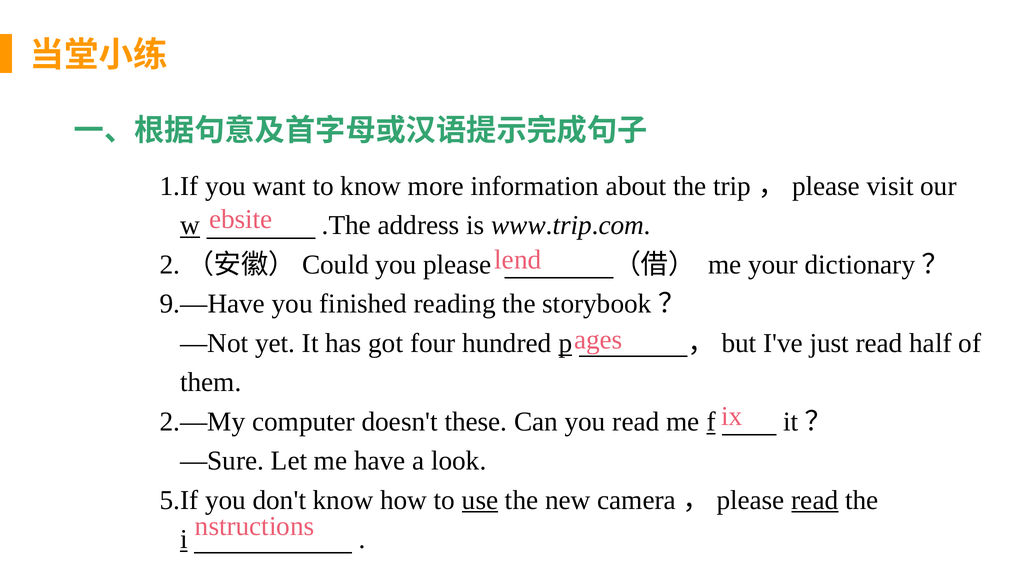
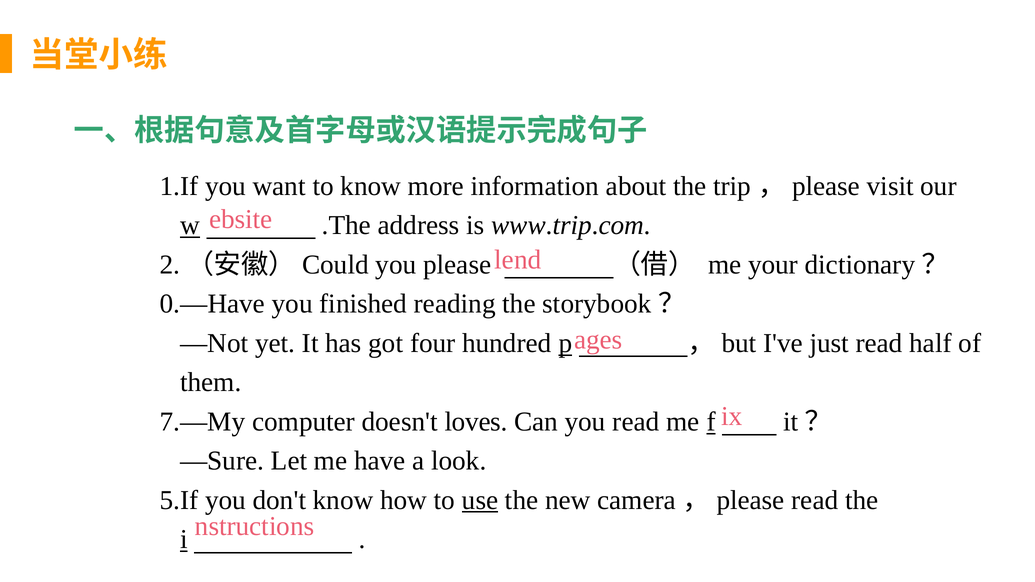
9.—Have: 9.—Have -> 0.—Have
2.—My: 2.—My -> 7.—My
these: these -> loves
read at (815, 500) underline: present -> none
